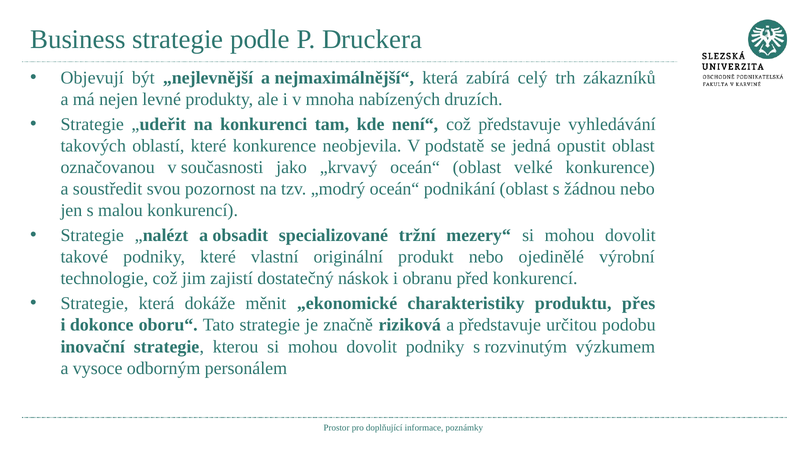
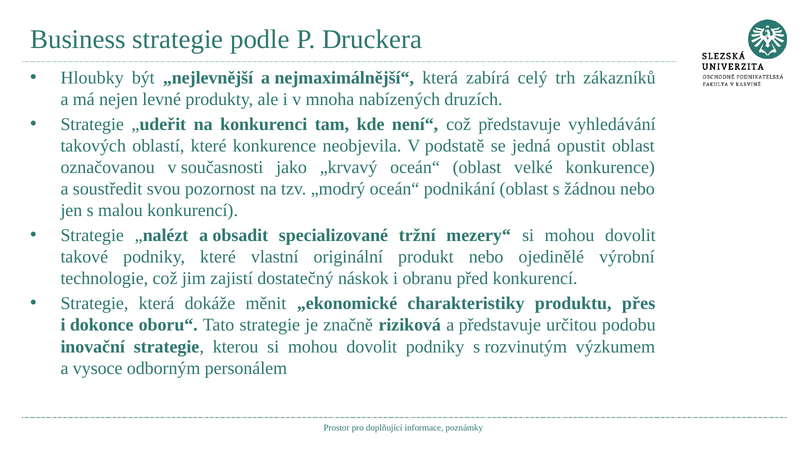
Objevují: Objevují -> Hloubky
